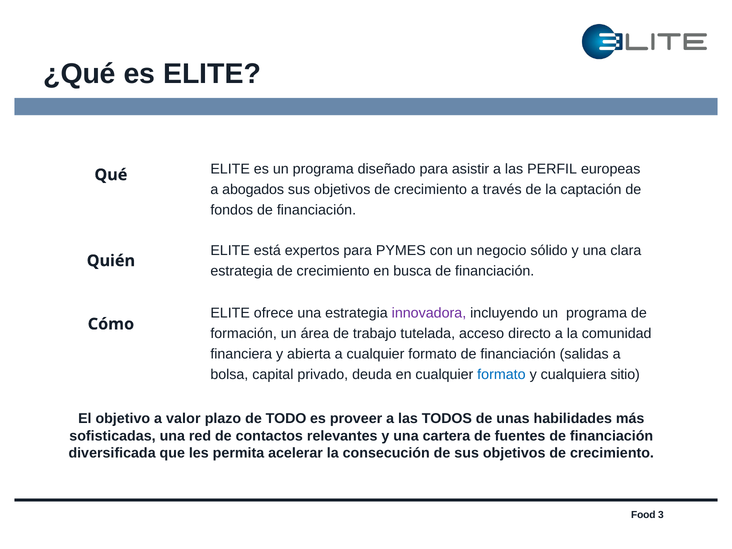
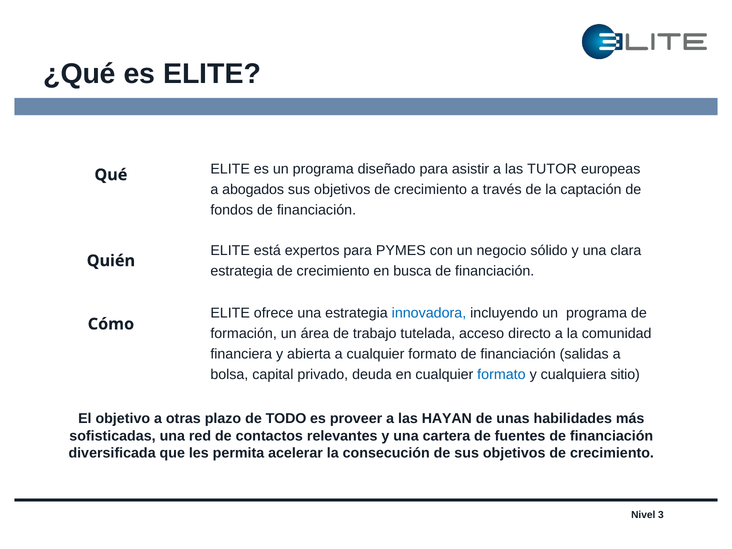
PERFIL: PERFIL -> TUTOR
innovadora colour: purple -> blue
valor: valor -> otras
TODOS: TODOS -> HAYAN
Food: Food -> Nivel
